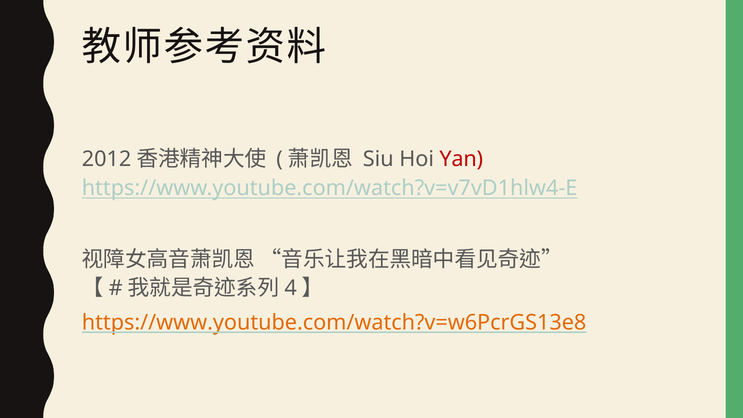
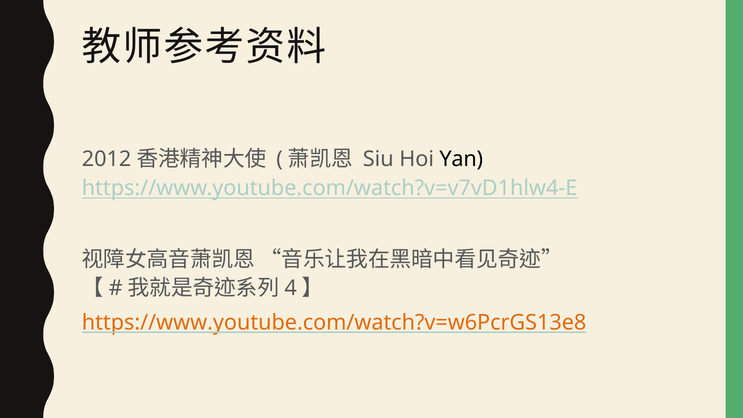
Yan colour: red -> black
